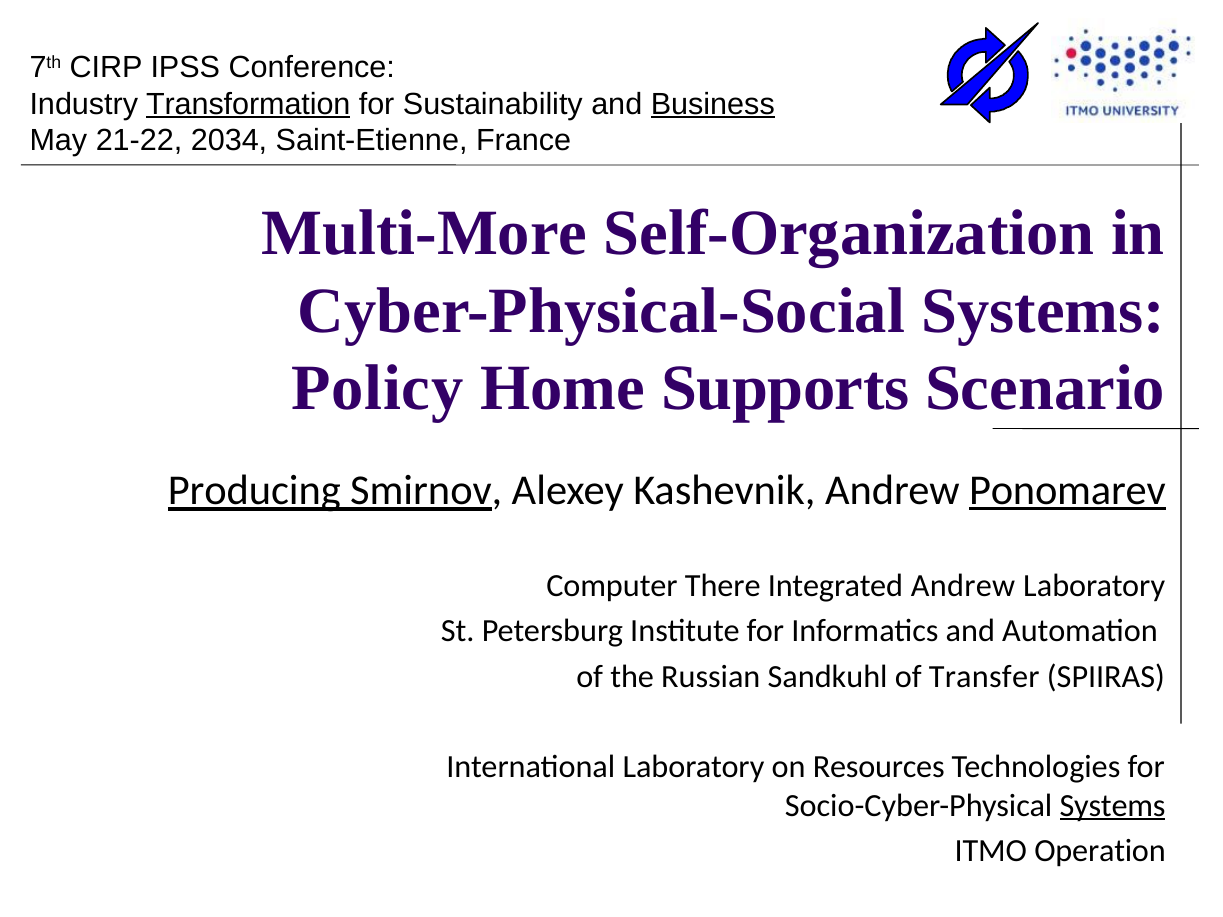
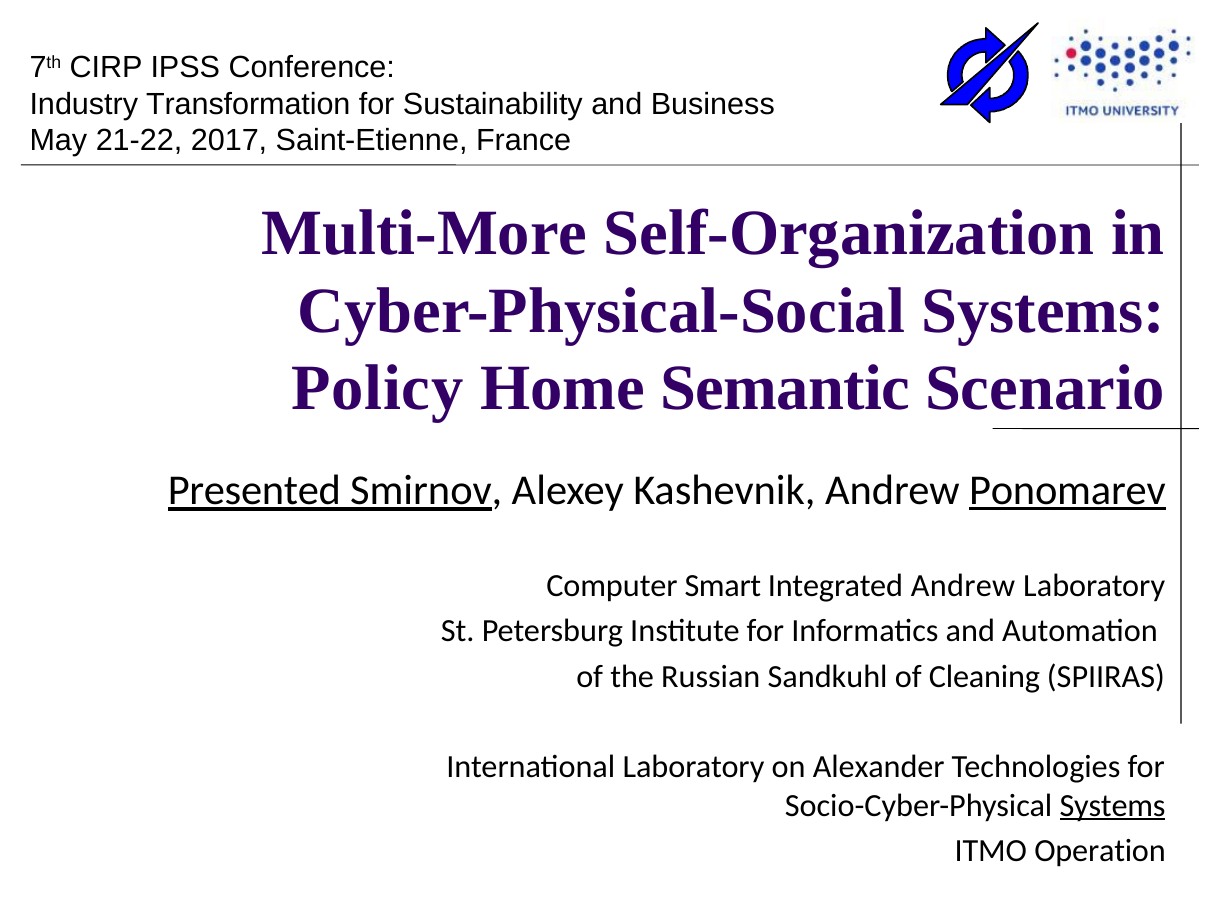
Transformation underline: present -> none
Business underline: present -> none
2034: 2034 -> 2017
Supports: Supports -> Semantic
Producing: Producing -> Presented
There: There -> Smart
Transfer: Transfer -> Cleaning
Resources: Resources -> Alexander
